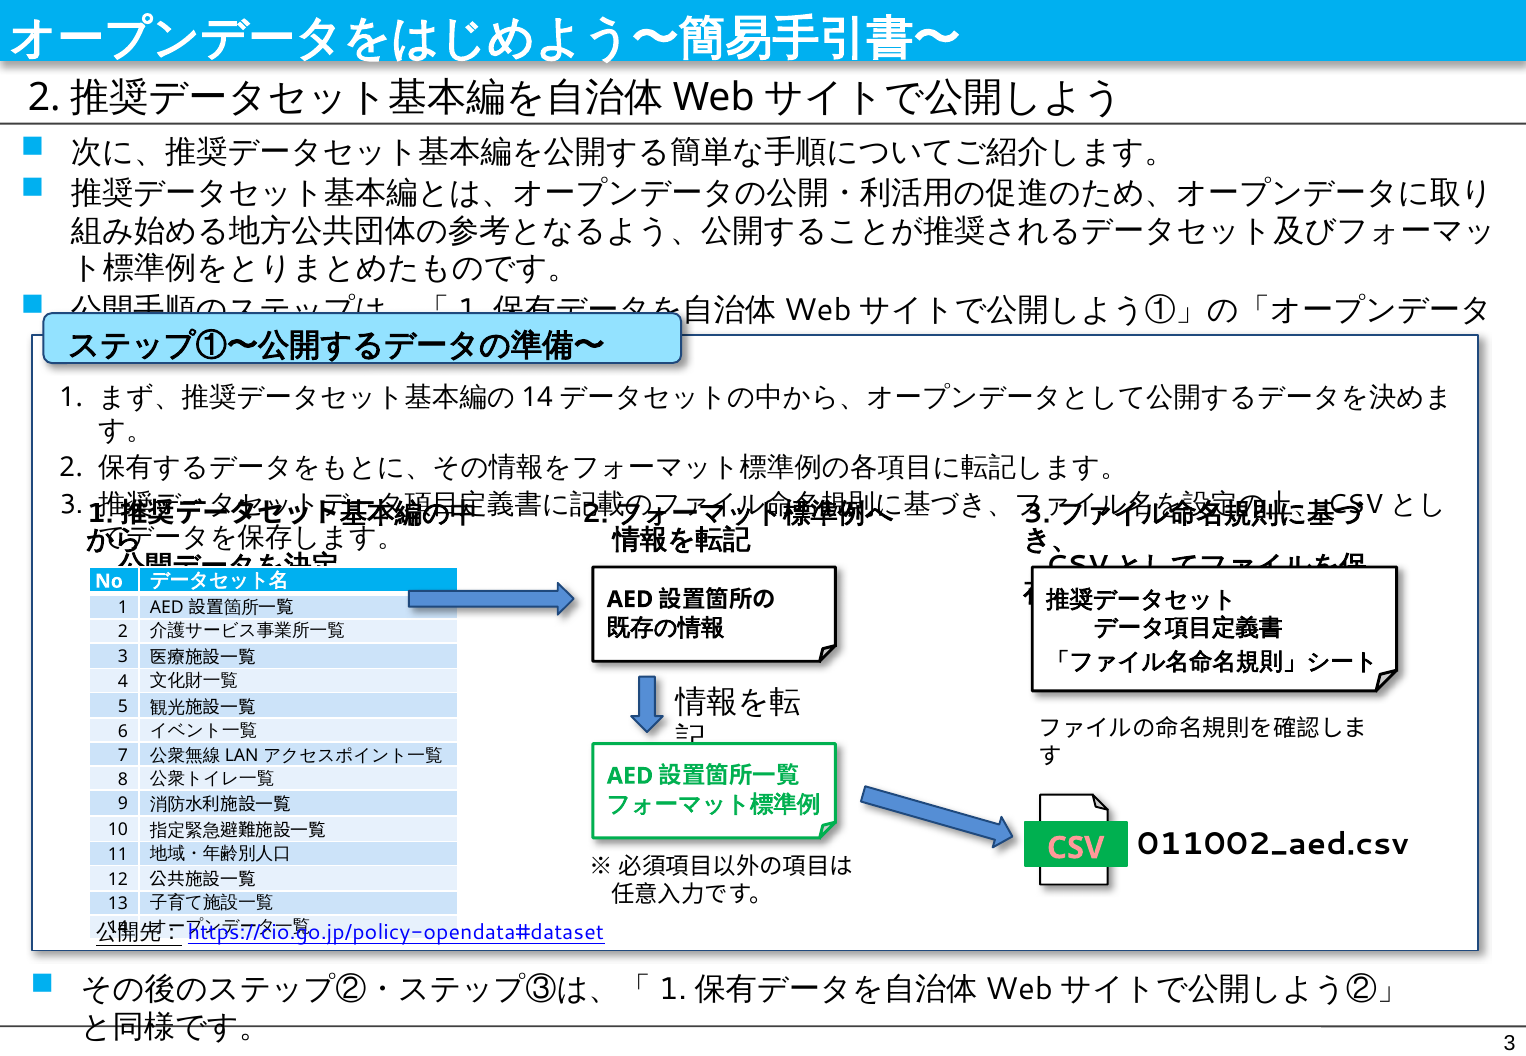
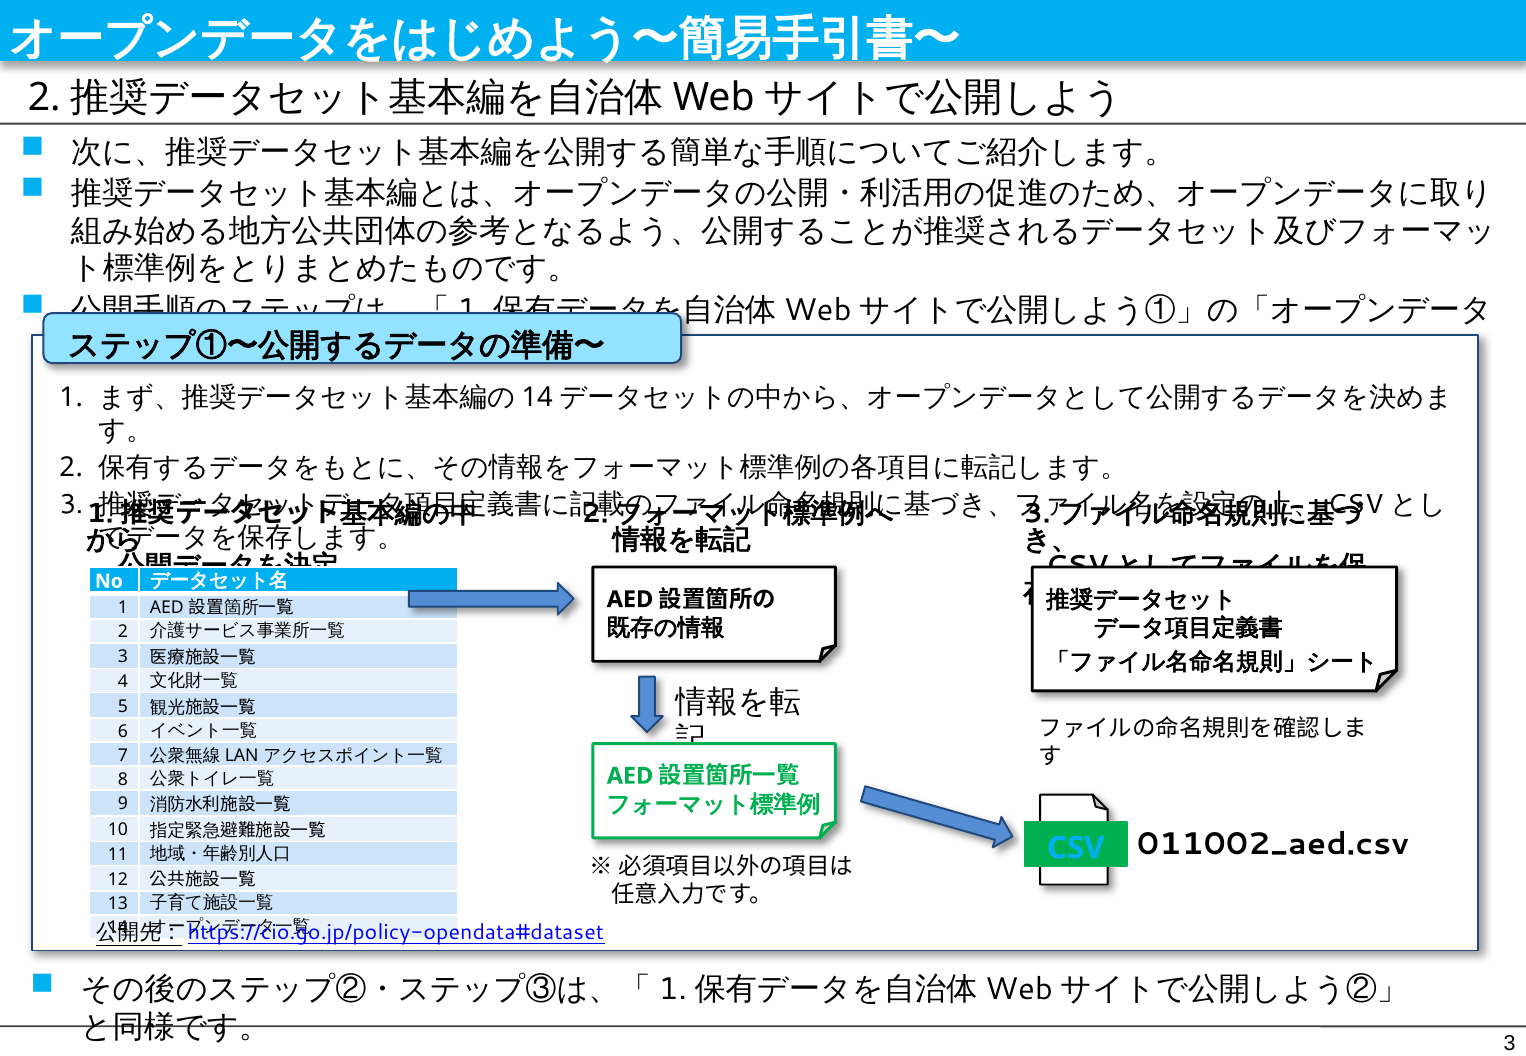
CSV colour: pink -> light blue
